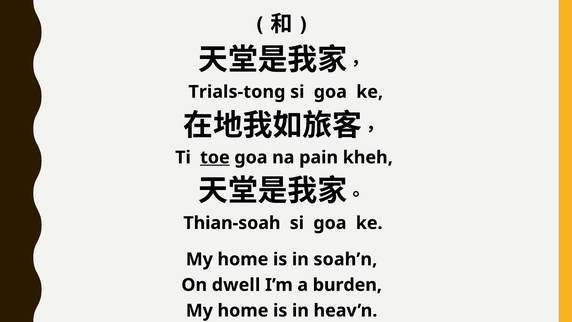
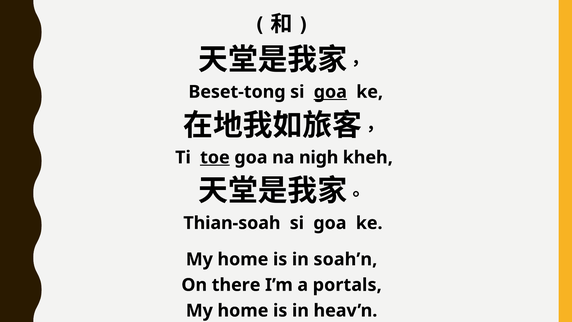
Trials-tong: Trials-tong -> Beset-tong
goa at (330, 92) underline: none -> present
pain: pain -> nigh
dwell: dwell -> there
burden: burden -> portals
